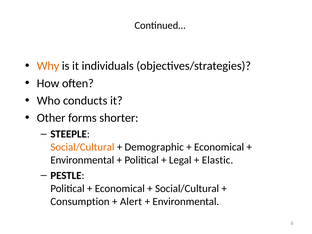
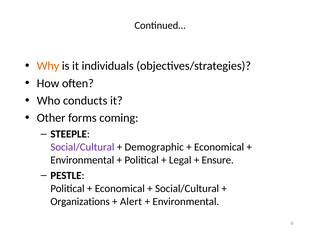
shorter: shorter -> coming
Social/Cultural at (82, 147) colour: orange -> purple
Elastic: Elastic -> Ensure
Consumption: Consumption -> Organizations
